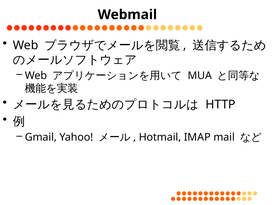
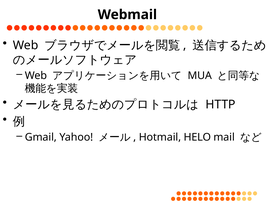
IMAP: IMAP -> HELO
